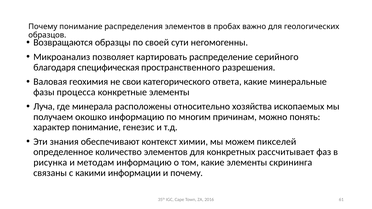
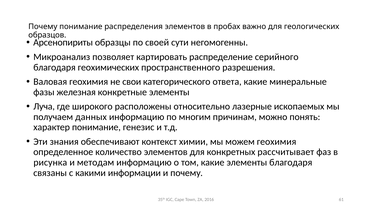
Возвращаются: Возвращаются -> Арсенопириты
специфическая: специфическая -> геохимических
процесса: процесса -> железная
минерала: минерала -> широкого
хозяйства: хозяйства -> лазерные
окошко: окошко -> данных
можем пикселей: пикселей -> геохимия
элементы скрининга: скрининга -> благодаря
